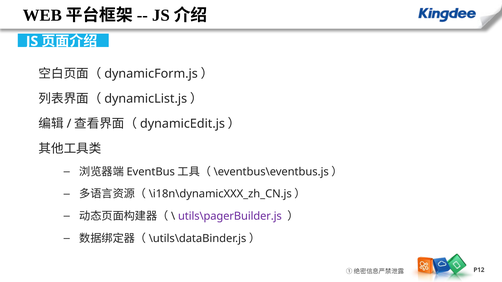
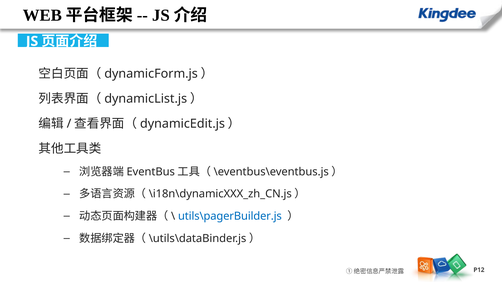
utils\pagerBuilder.js colour: purple -> blue
